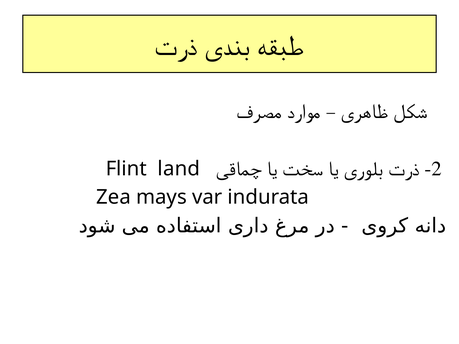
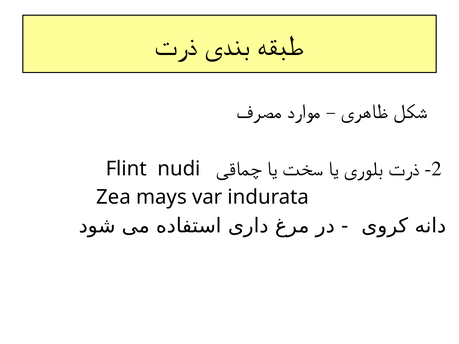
land: land -> nudi
